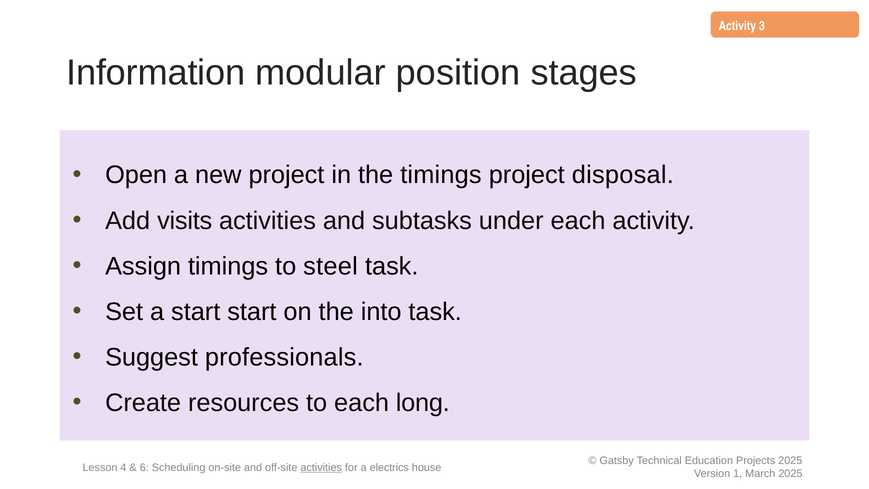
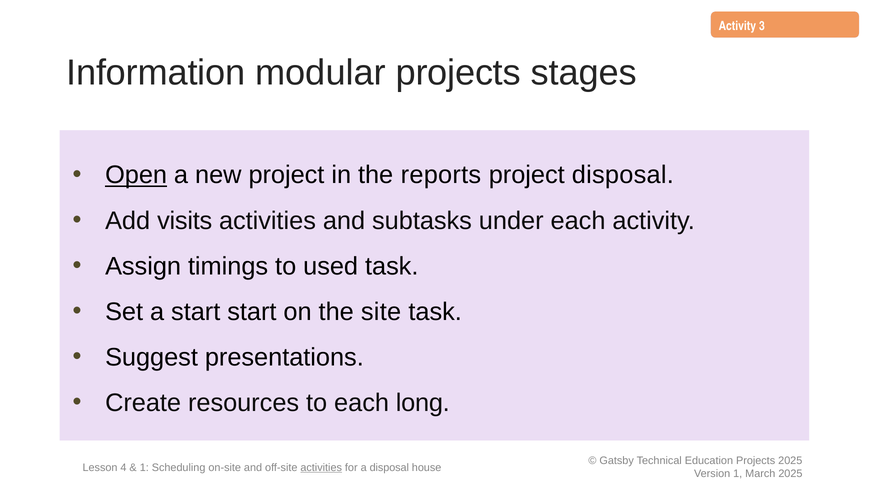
modular position: position -> projects
Open underline: none -> present
the timings: timings -> reports
steel: steel -> used
into: into -> site
professionals: professionals -> presentations
6 at (144, 467): 6 -> 1
a electrics: electrics -> disposal
